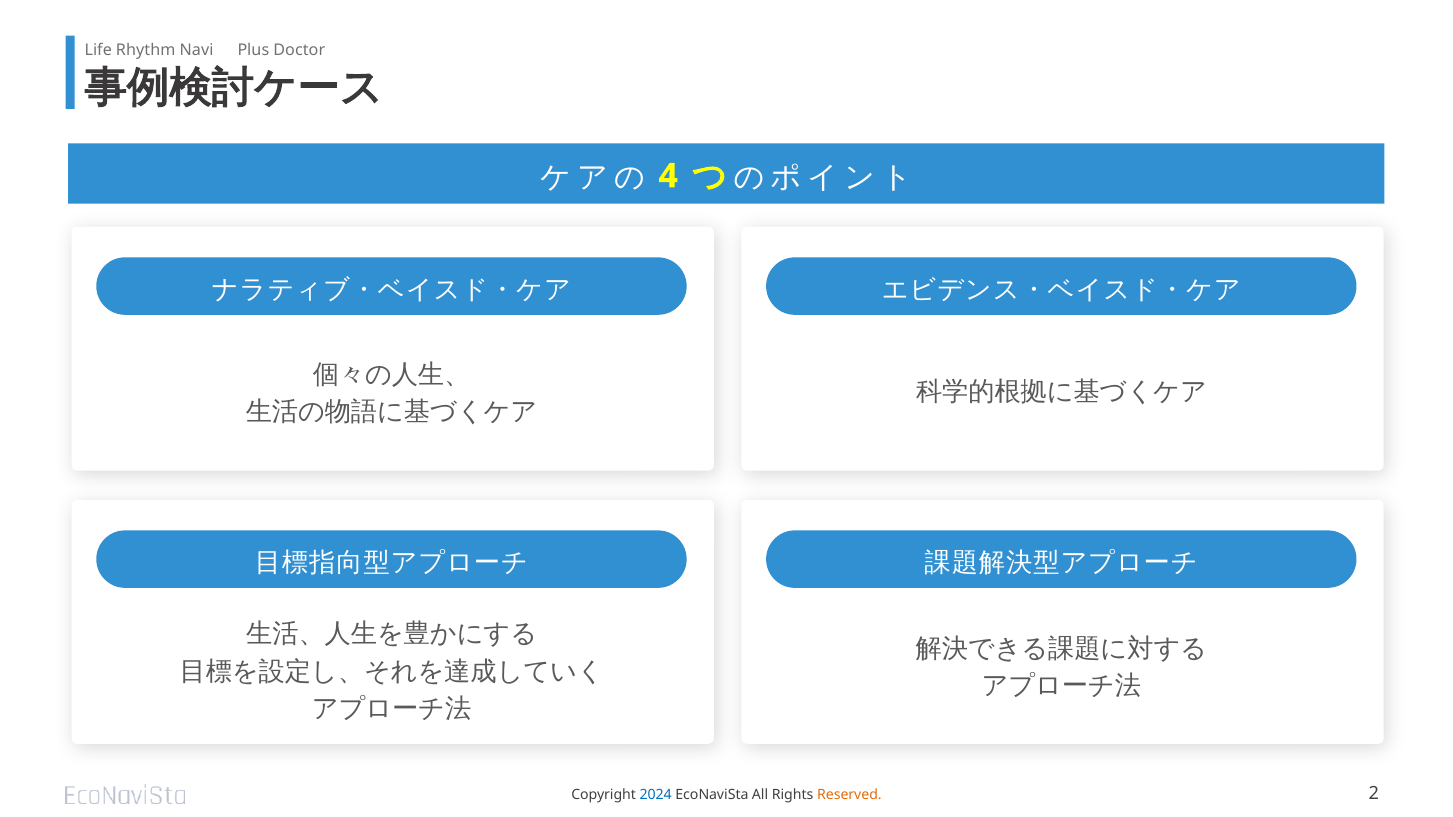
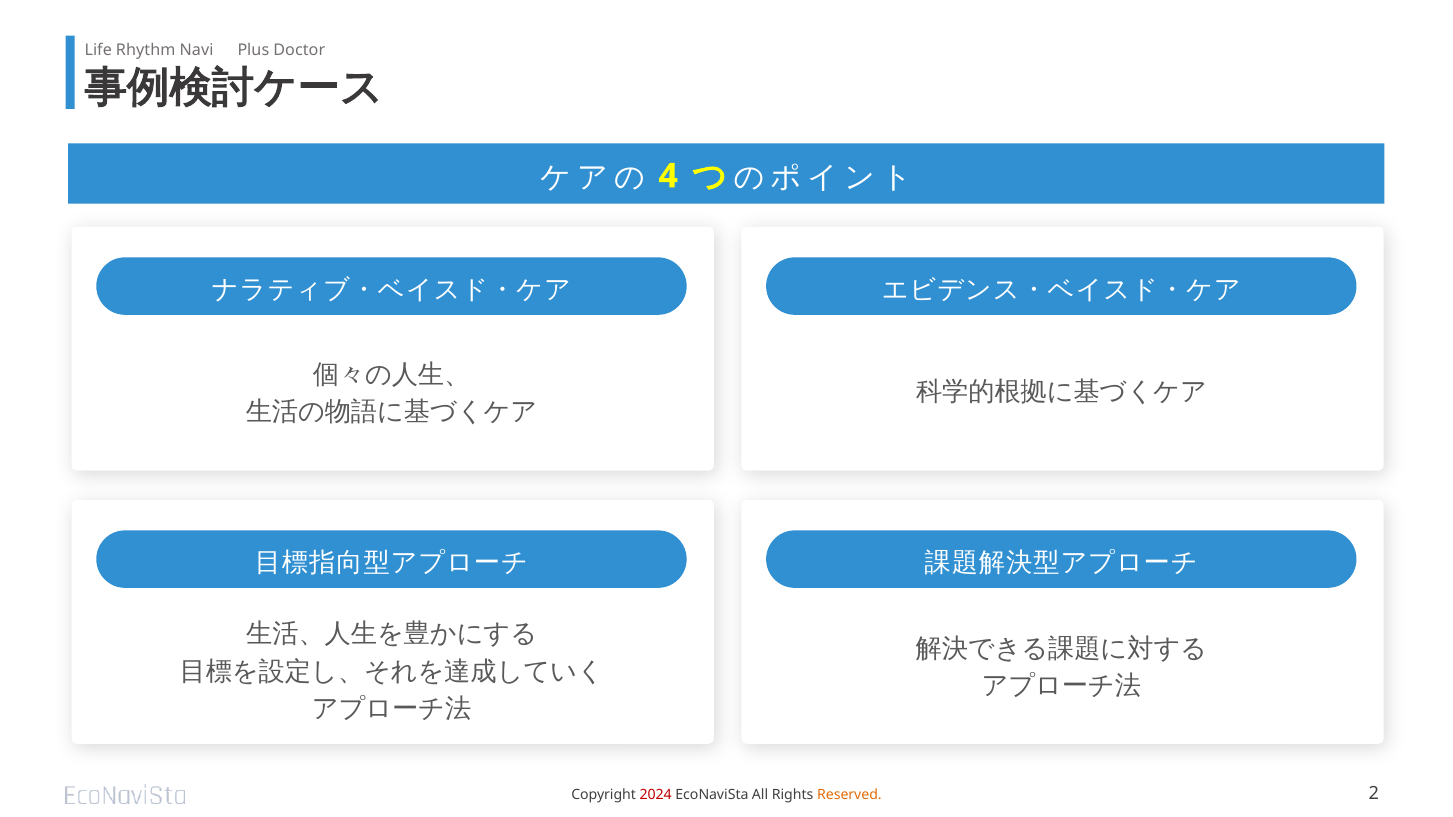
2024 colour: blue -> red
